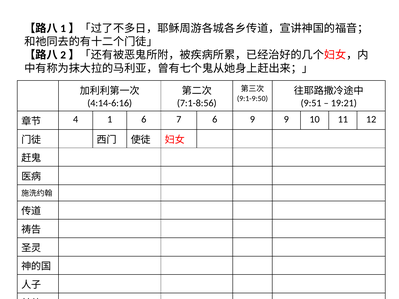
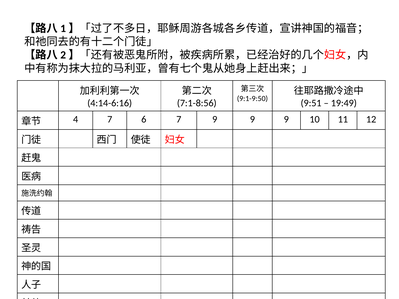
19:21: 19:21 -> 19:49
4 1: 1 -> 7
7 6: 6 -> 9
